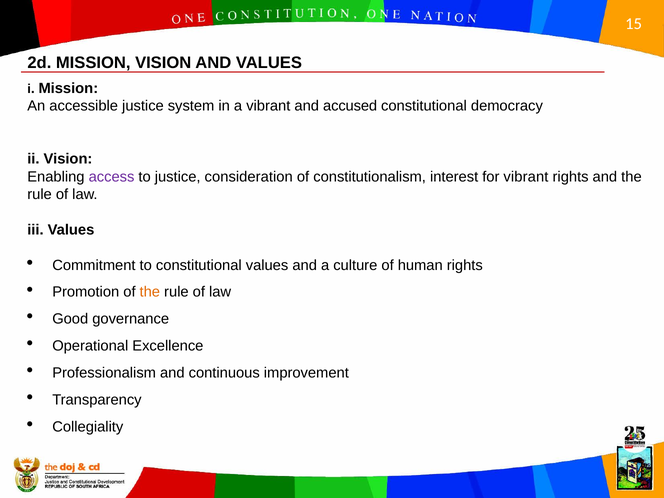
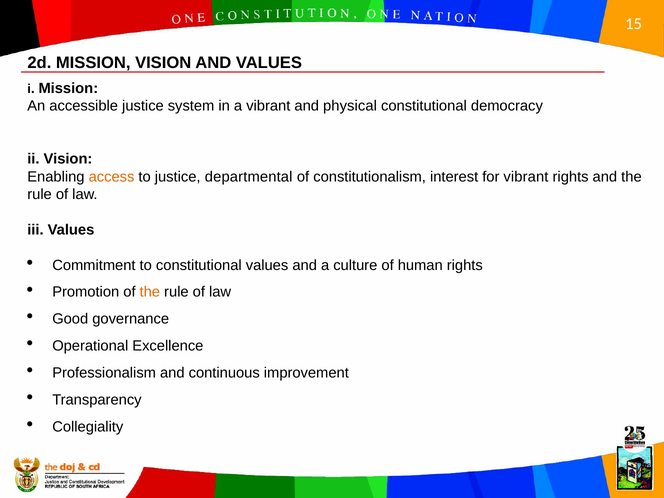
accused: accused -> physical
access colour: purple -> orange
consideration: consideration -> departmental
